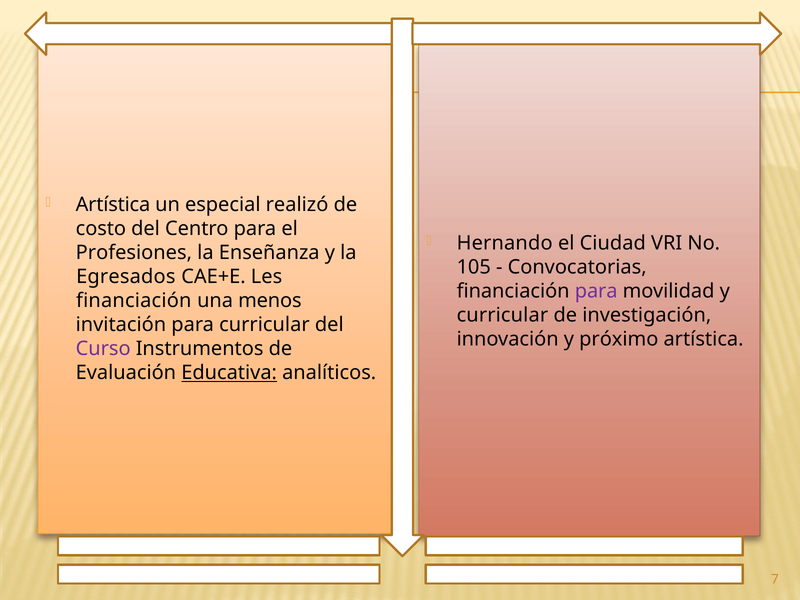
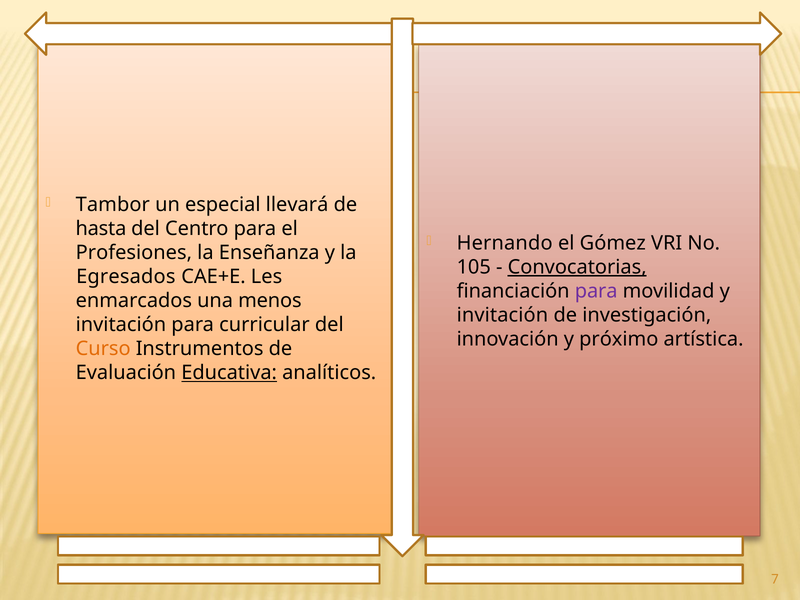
Artística at (113, 205): Artística -> Tambor
realizó: realizó -> llevará
costo: costo -> hasta
Ciudad: Ciudad -> Gómez
Convocatorias underline: none -> present
financiación at (134, 301): financiación -> enmarcados
curricular at (502, 315): curricular -> invitación
Curso colour: purple -> orange
